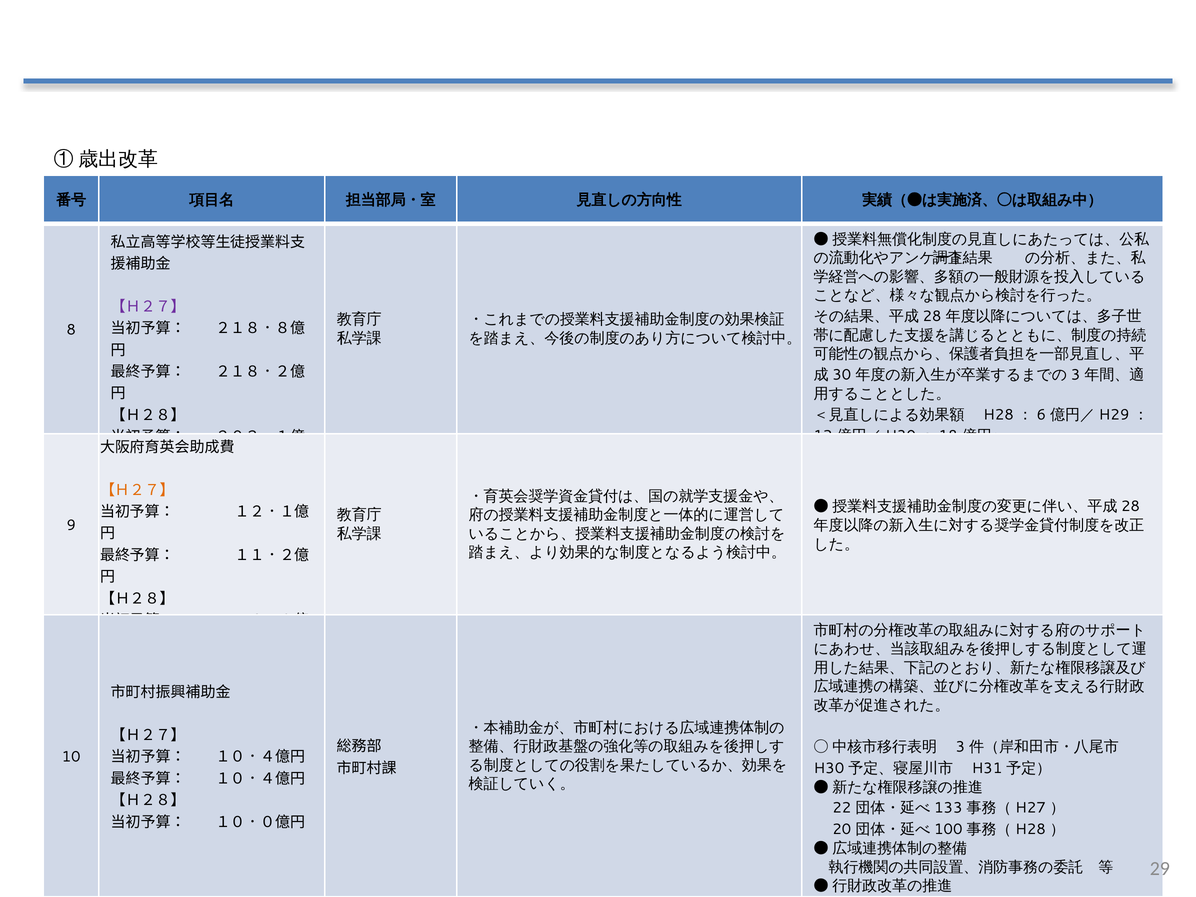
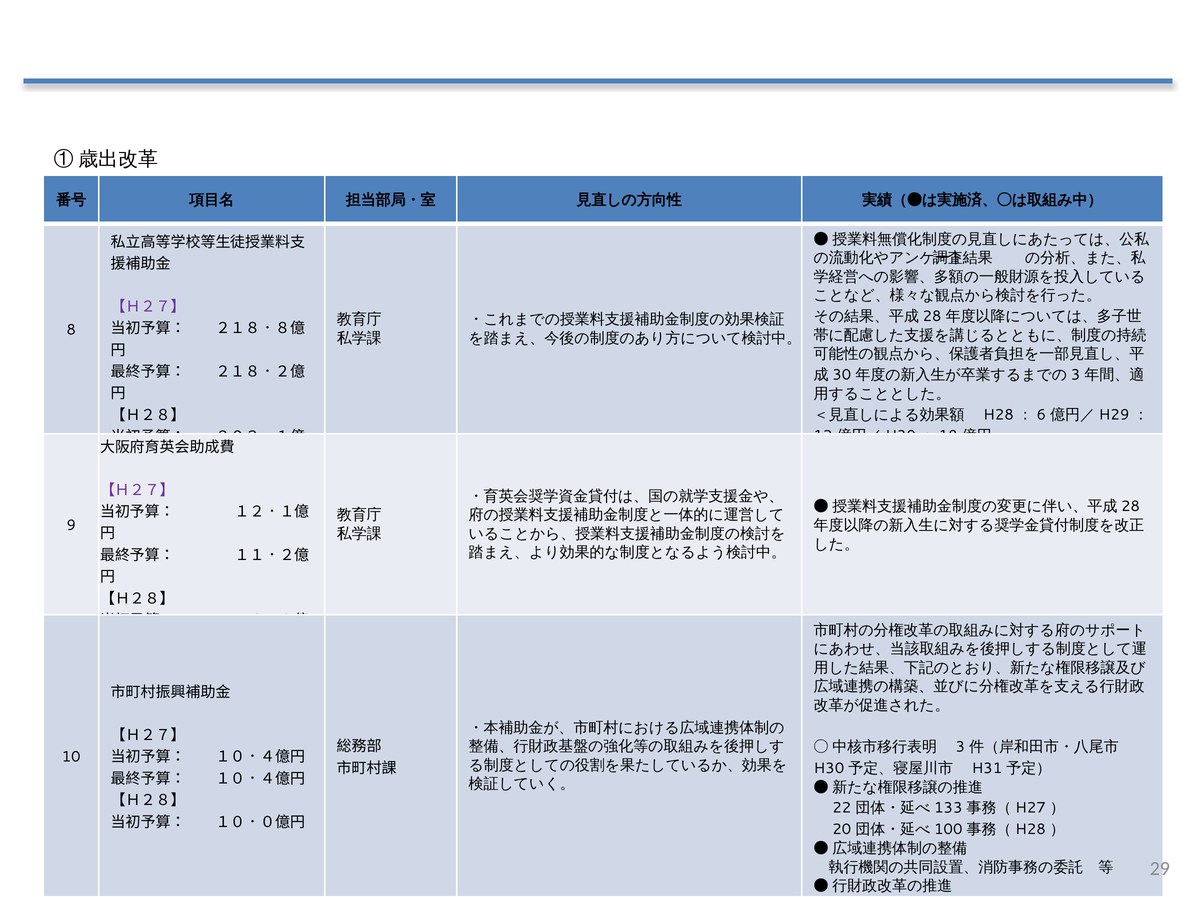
【Ｈ２７】 at (137, 490) colour: orange -> purple
